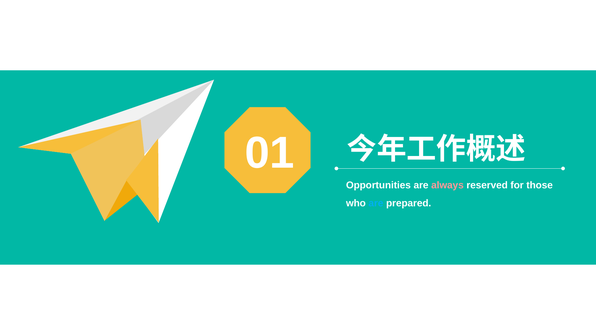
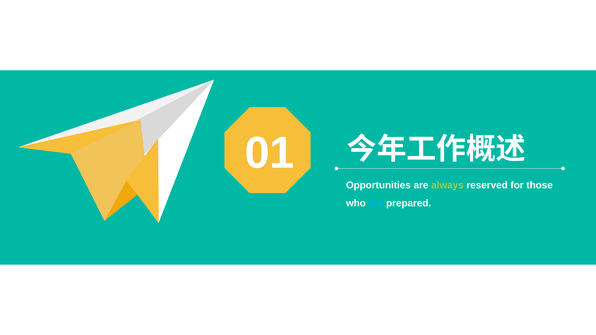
always colour: pink -> light green
